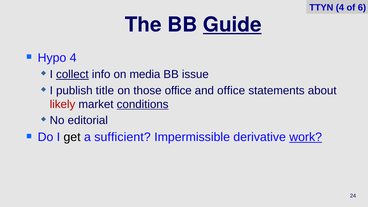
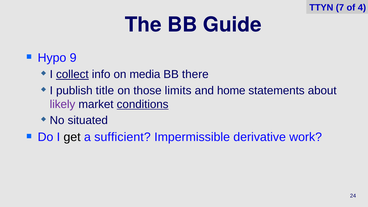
TTYN 4: 4 -> 7
6: 6 -> 4
Guide underline: present -> none
Hypo 4: 4 -> 9
issue: issue -> there
those office: office -> limits
and office: office -> home
likely colour: red -> purple
editorial: editorial -> situated
work underline: present -> none
